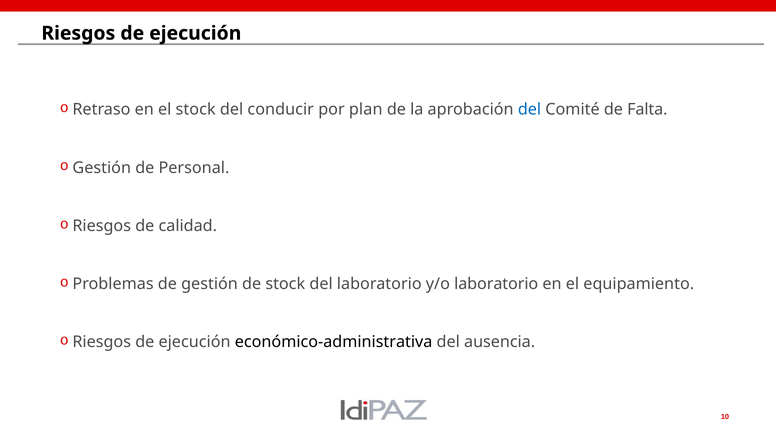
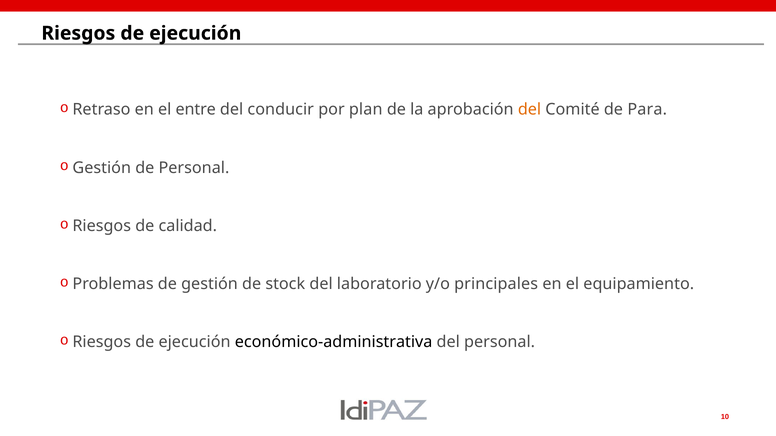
el stock: stock -> entre
del at (529, 110) colour: blue -> orange
Falta: Falta -> Para
y/o laboratorio: laboratorio -> principales
del ausencia: ausencia -> personal
